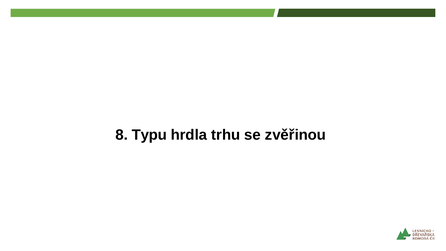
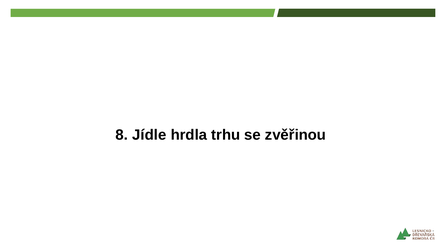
Typu: Typu -> Jídle
